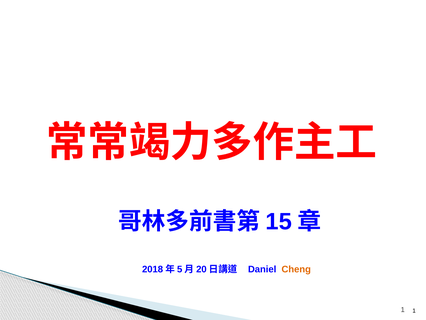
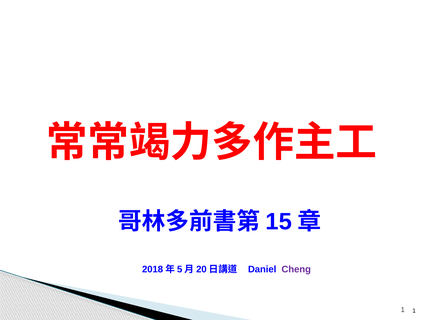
Cheng colour: orange -> purple
